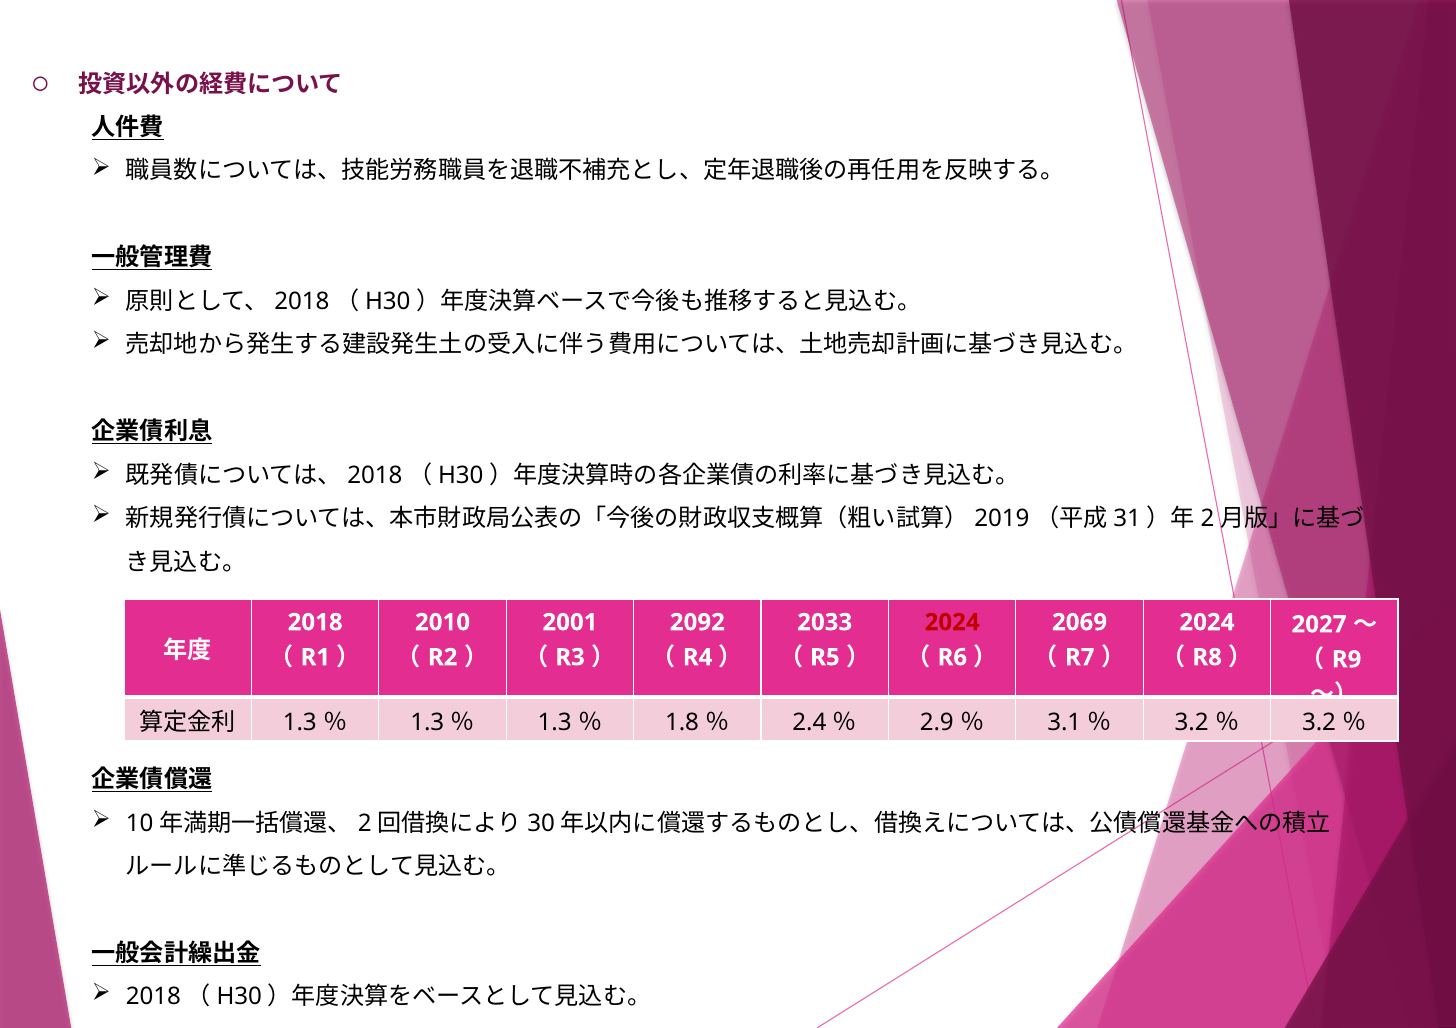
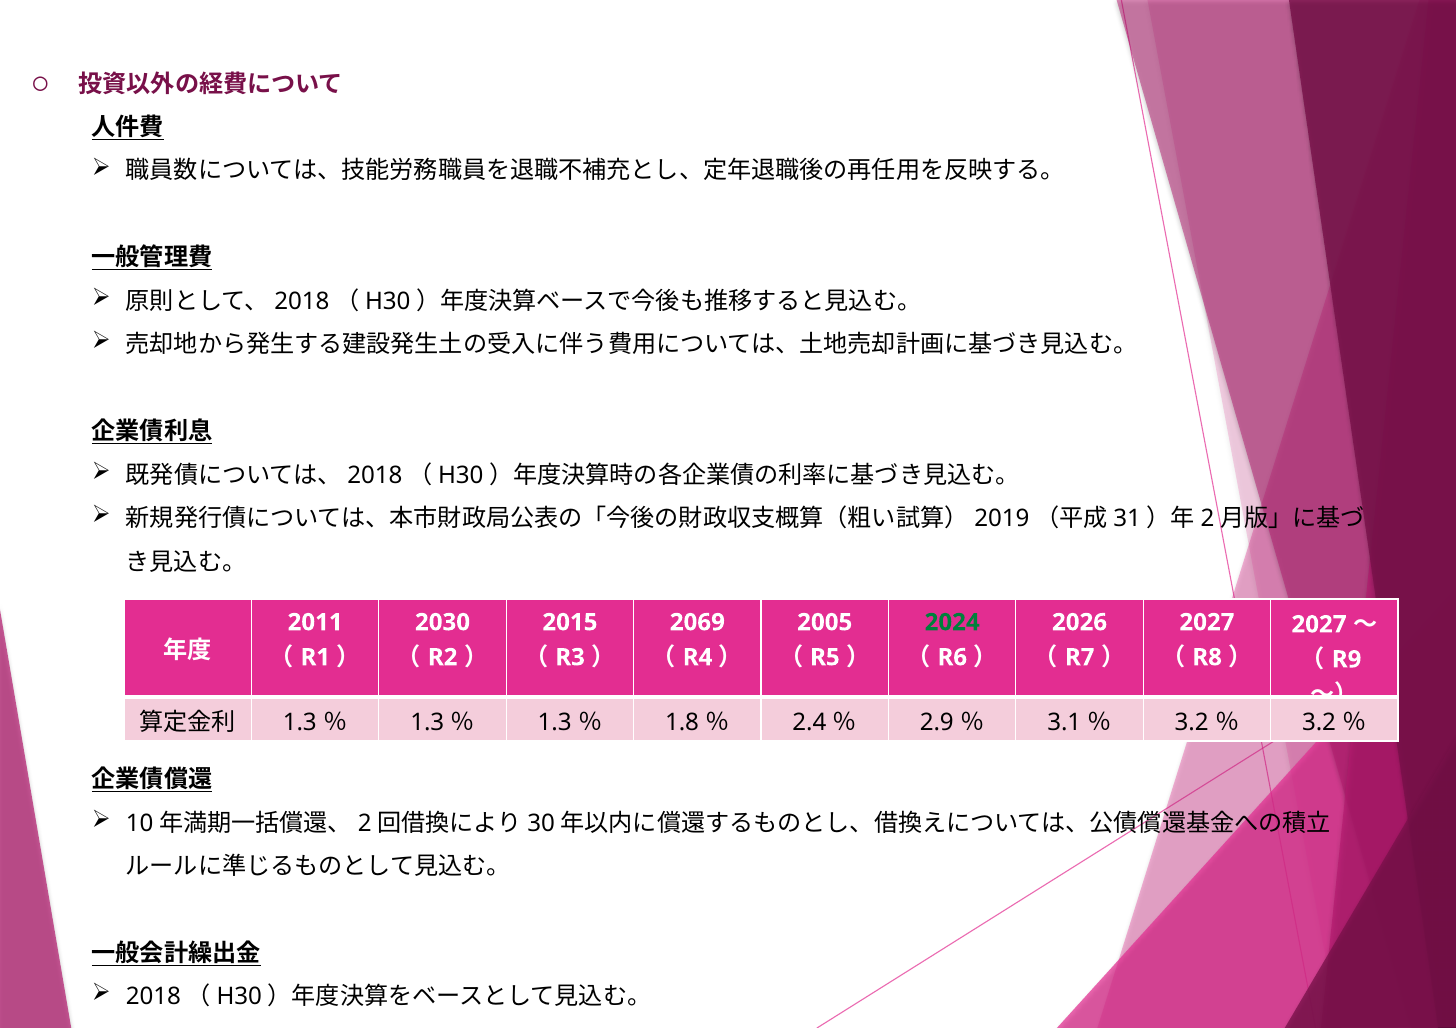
2018: 2018 -> 2011
2010: 2010 -> 2030
2001: 2001 -> 2015
2092: 2092 -> 2069
2033: 2033 -> 2005
2024 at (952, 622) colour: red -> green
2069: 2069 -> 2026
2024 at (1207, 622): 2024 -> 2027
